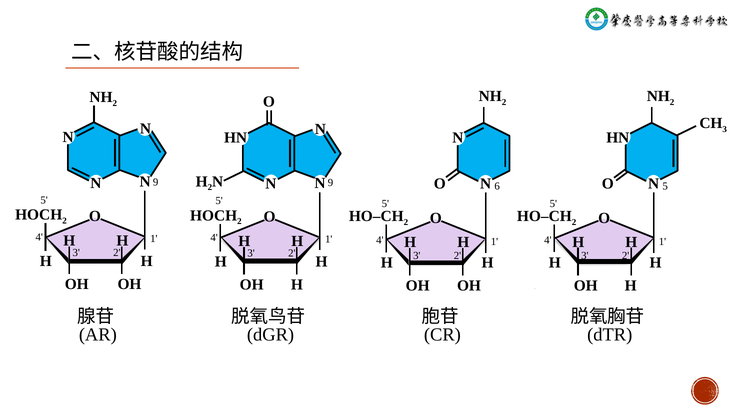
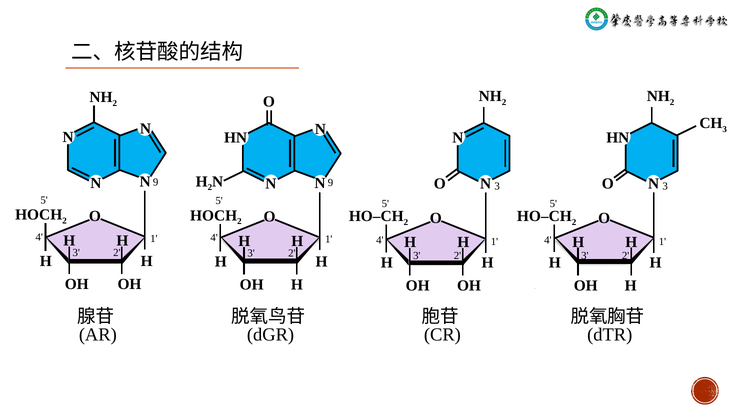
6 at (497, 187): 6 -> 3
5 at (665, 187): 5 -> 3
